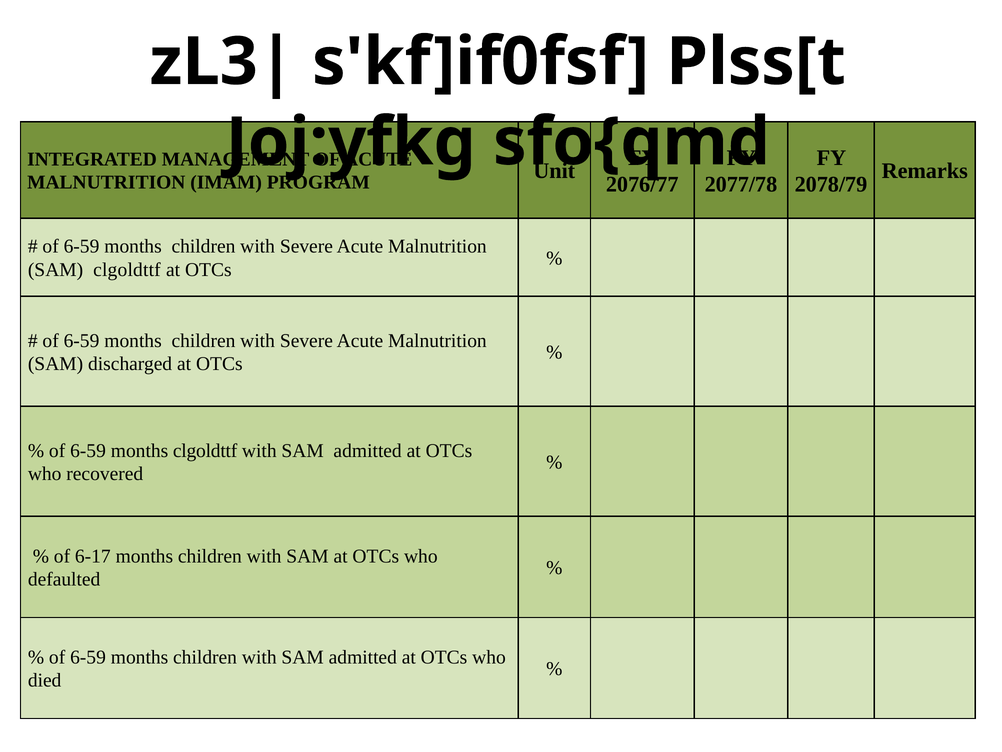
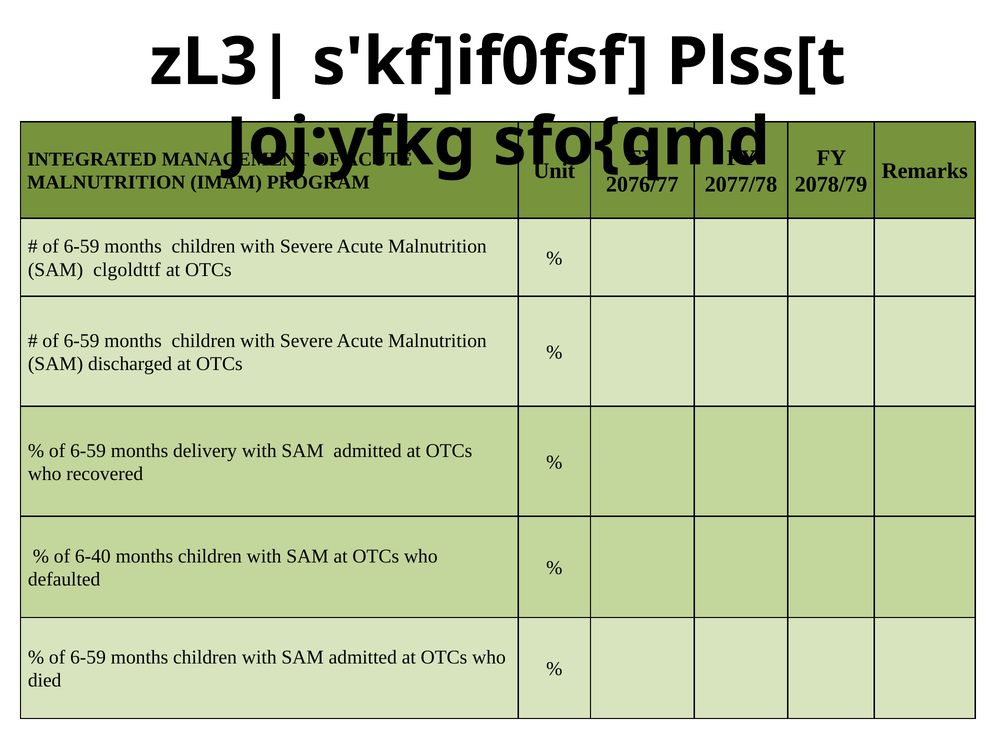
months clgoldttf: clgoldttf -> delivery
6-17: 6-17 -> 6-40
